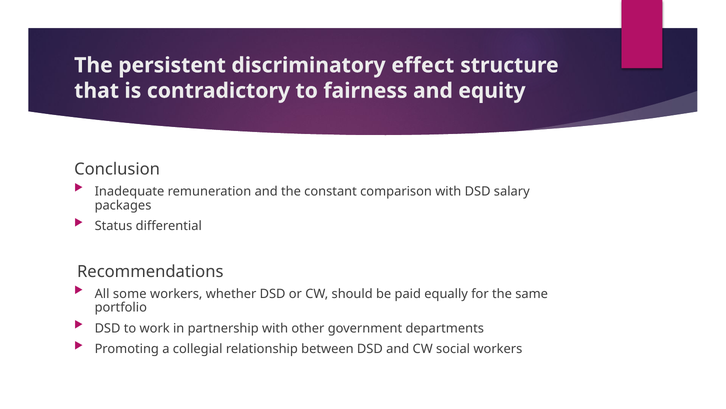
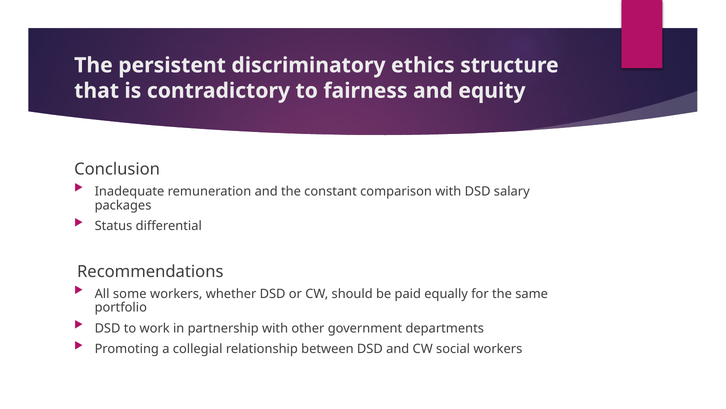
effect: effect -> ethics
